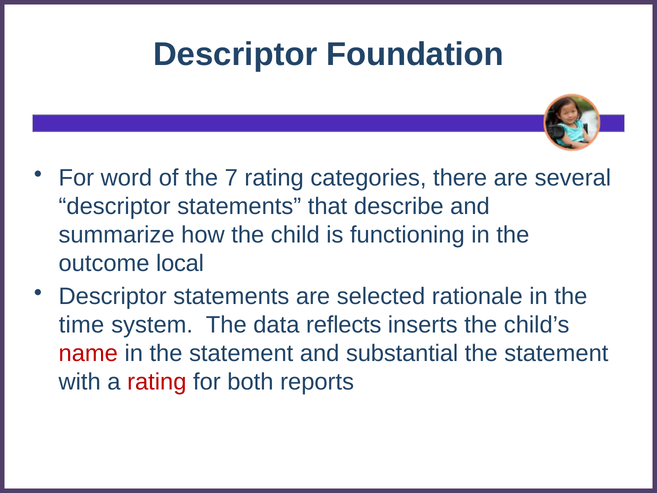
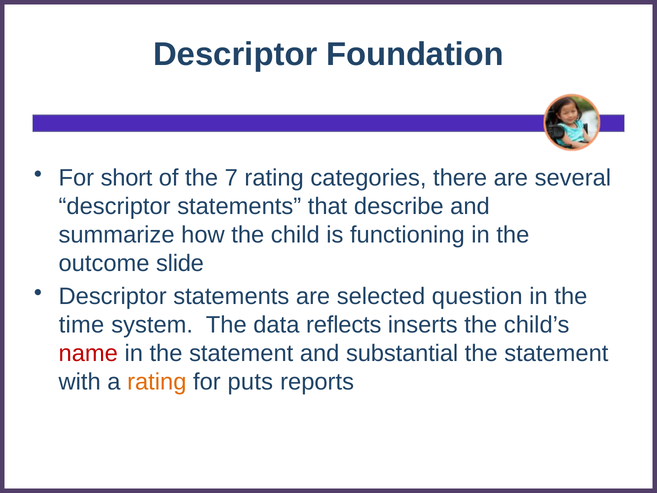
word: word -> short
local: local -> slide
rationale: rationale -> question
rating at (157, 382) colour: red -> orange
both: both -> puts
